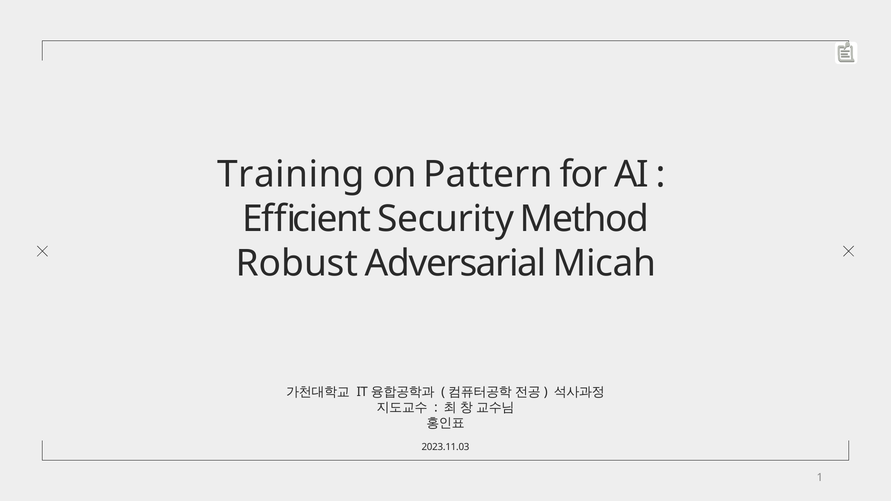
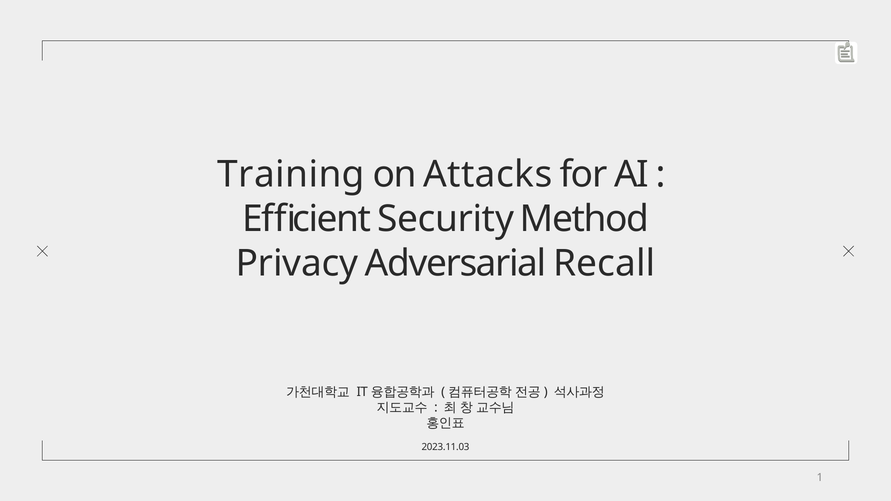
Pattern: Pattern -> Attacks
Robust: Robust -> Privacy
Micah: Micah -> Recall
